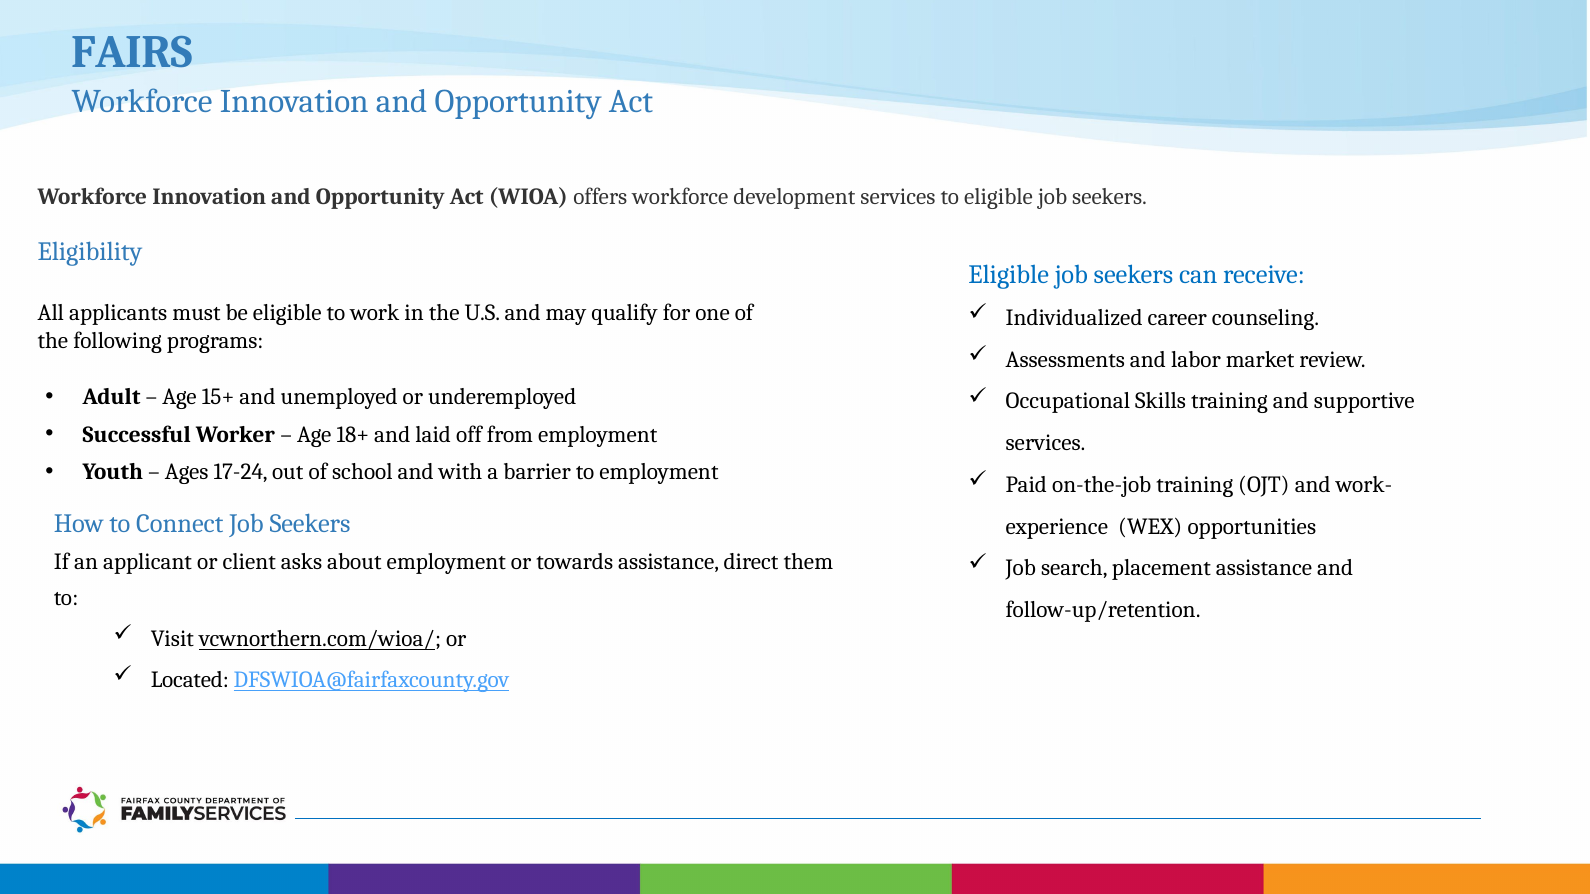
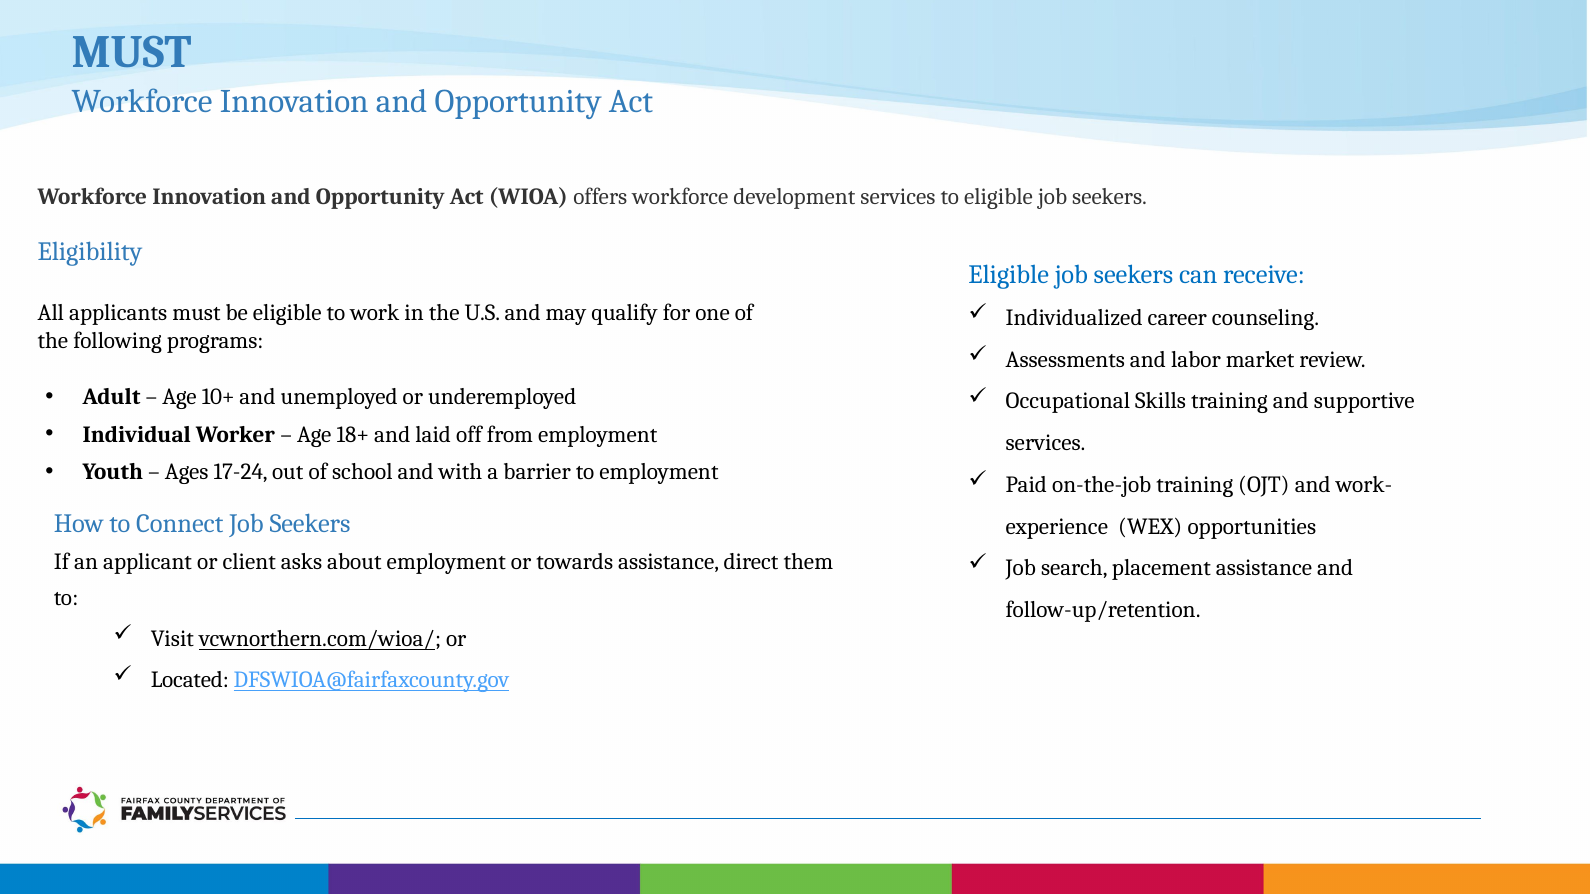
FAIRS at (132, 52): FAIRS -> MUST
15+: 15+ -> 10+
Successful: Successful -> Individual
